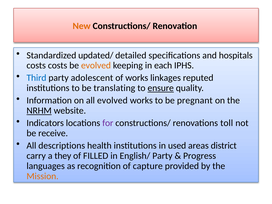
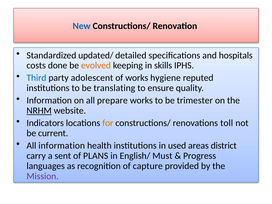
New colour: orange -> blue
costs costs: costs -> done
each: each -> skills
linkages: linkages -> hygiene
ensure underline: present -> none
all evolved: evolved -> prepare
pregnant: pregnant -> trimester
for colour: purple -> orange
receive: receive -> current
All descriptions: descriptions -> information
they: they -> sent
FILLED: FILLED -> PLANS
English/ Party: Party -> Must
Mission colour: orange -> purple
